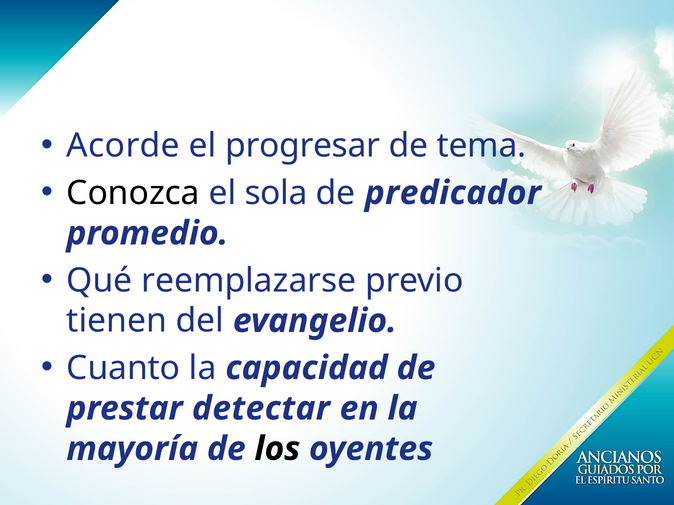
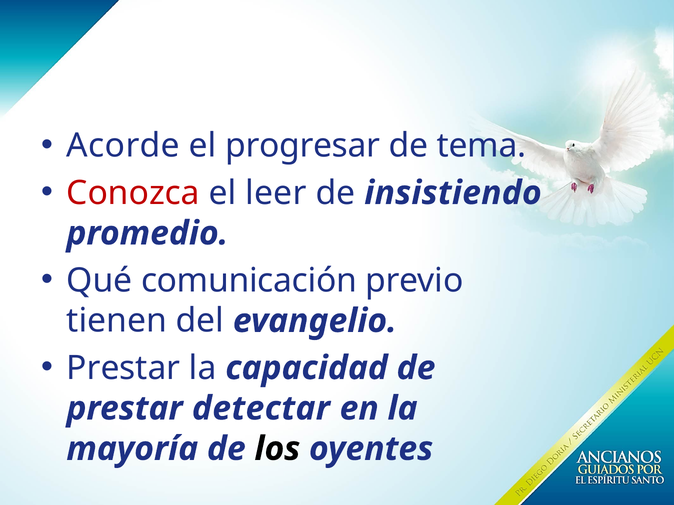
Conozca colour: black -> red
sola: sola -> leer
predicador: predicador -> insistiendo
reemplazarse: reemplazarse -> comunicación
Cuanto at (123, 368): Cuanto -> Prestar
